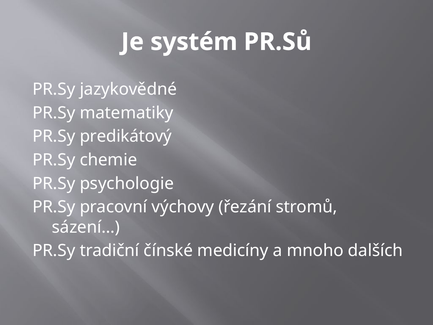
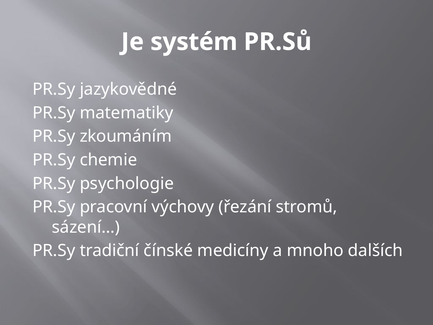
predikátový: predikátový -> zkoumáním
